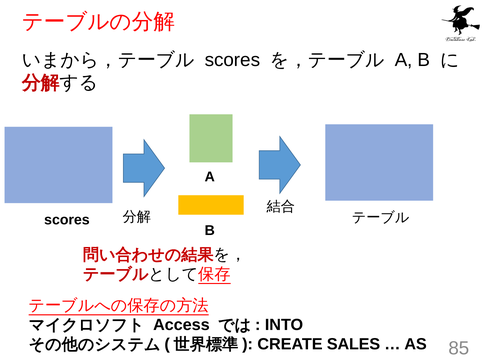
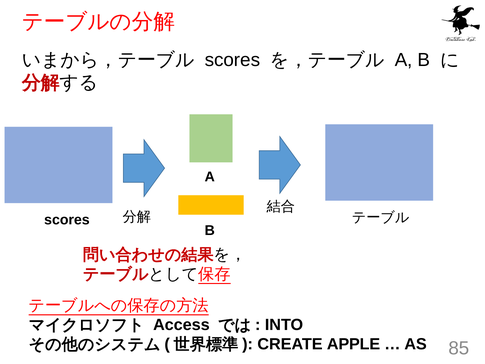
SALES: SALES -> APPLE
